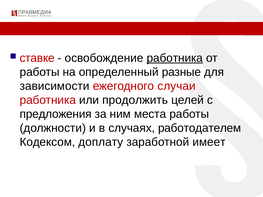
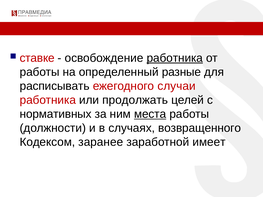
зависимости: зависимости -> расписывать
продолжить: продолжить -> продолжать
предложения: предложения -> нормативных
места underline: none -> present
работодателем: работодателем -> возвращенного
доплату: доплату -> заранее
